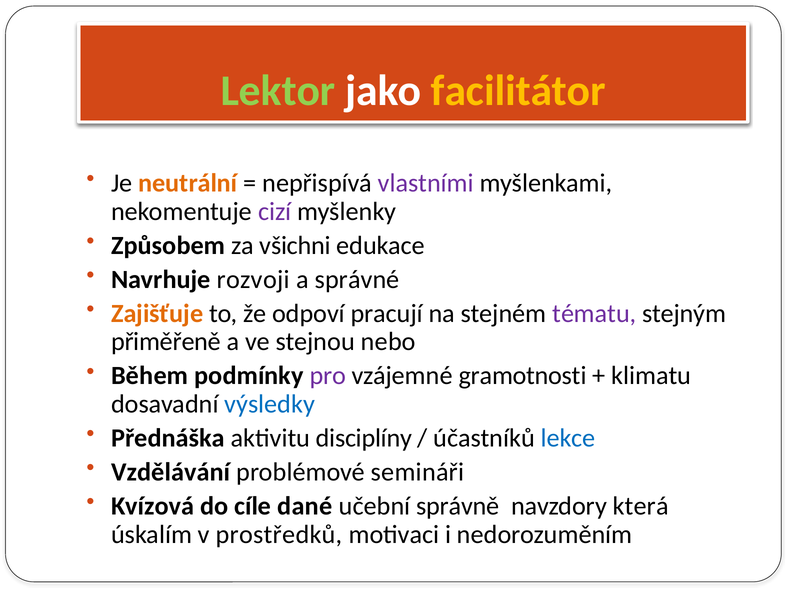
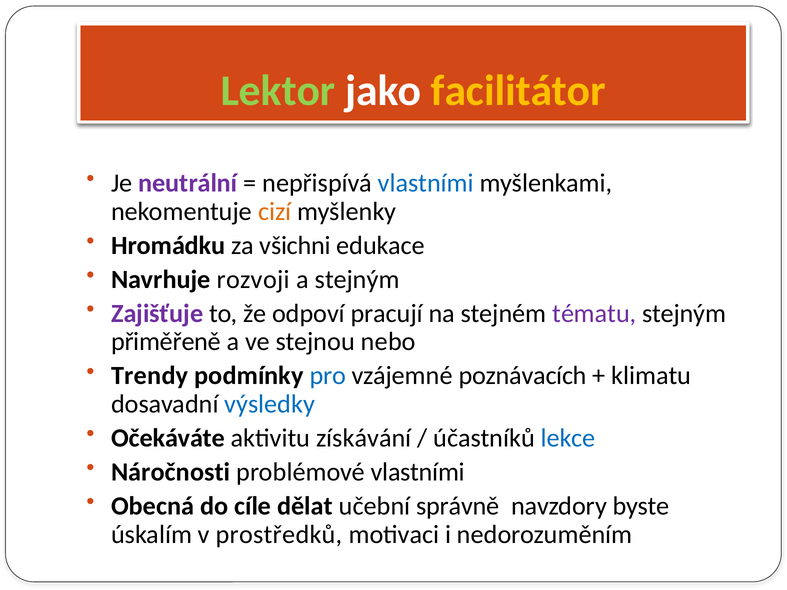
neutrální colour: orange -> purple
vlastními at (426, 183) colour: purple -> blue
cizí colour: purple -> orange
Způsobem: Způsobem -> Hromádku
a správné: správné -> stejným
Zajišťuje colour: orange -> purple
Během: Během -> Trendy
pro colour: purple -> blue
gramotnosti: gramotnosti -> poznávacích
Přednáška: Přednáška -> Očekáváte
disciplíny: disciplíny -> získávání
Vzdělávání: Vzdělávání -> Náročnosti
problémové semináři: semináři -> vlastními
Kvízová: Kvízová -> Obecná
dané: dané -> dělat
která: která -> byste
